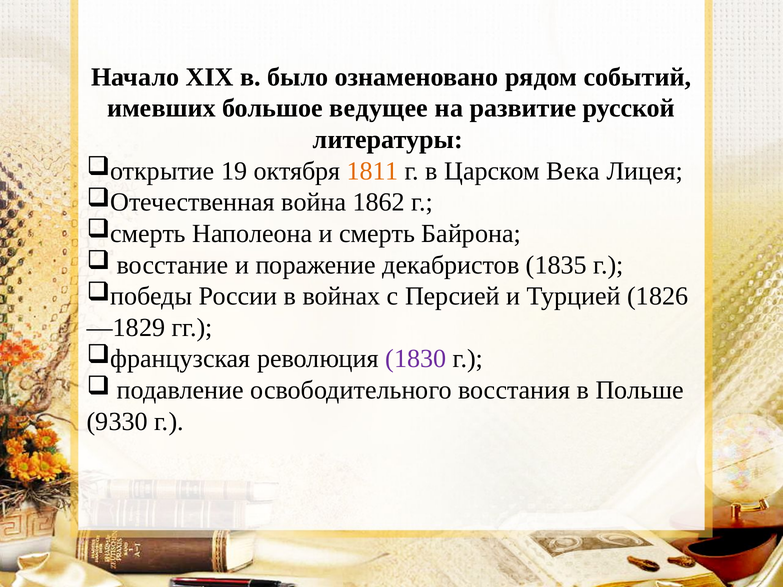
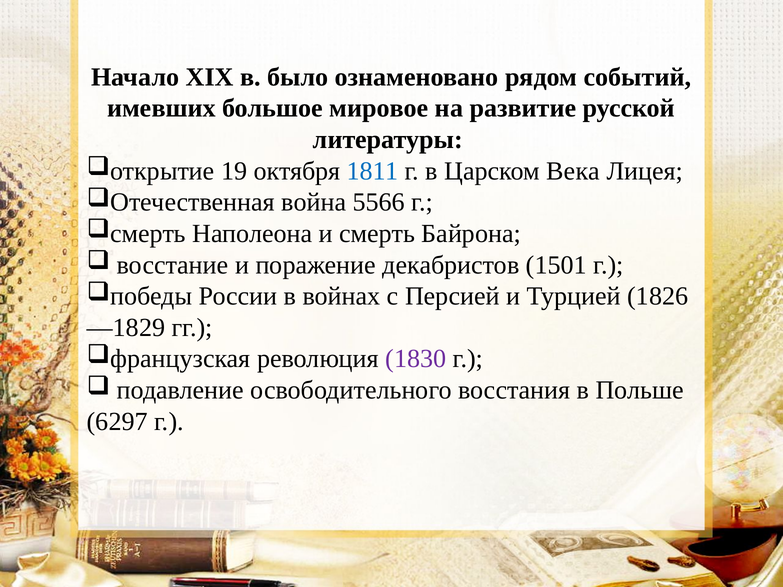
ведущее: ведущее -> мировое
1811 colour: orange -> blue
1862: 1862 -> 5566
1835: 1835 -> 1501
9330: 9330 -> 6297
